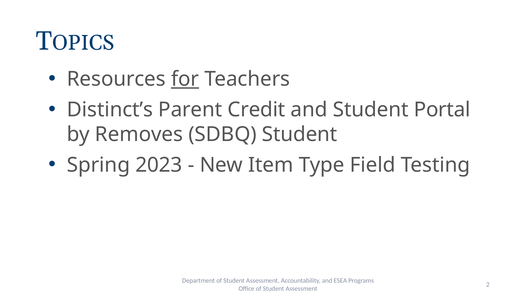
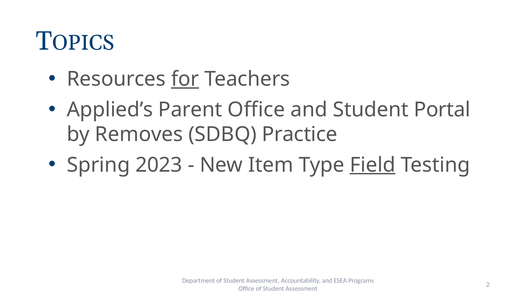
Distinct’s: Distinct’s -> Applied’s
Parent Credit: Credit -> Office
SDBQ Student: Student -> Practice
Field underline: none -> present
